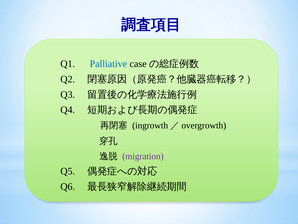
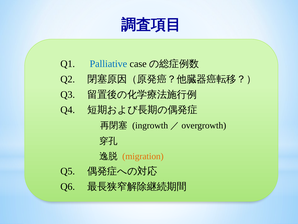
migration colour: purple -> orange
